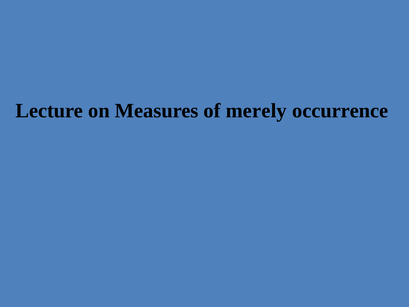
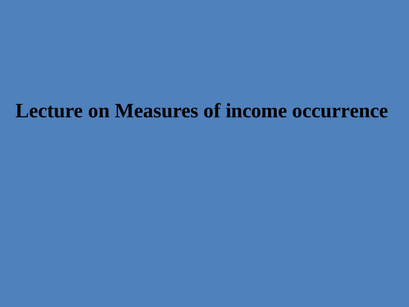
merely: merely -> income
